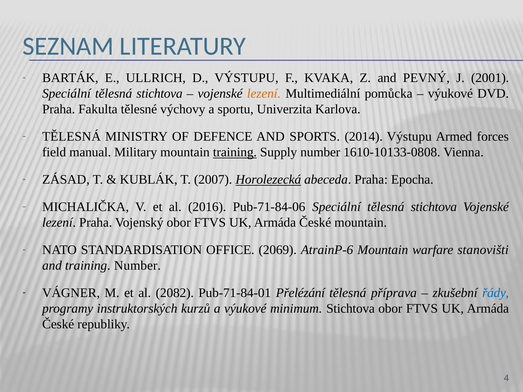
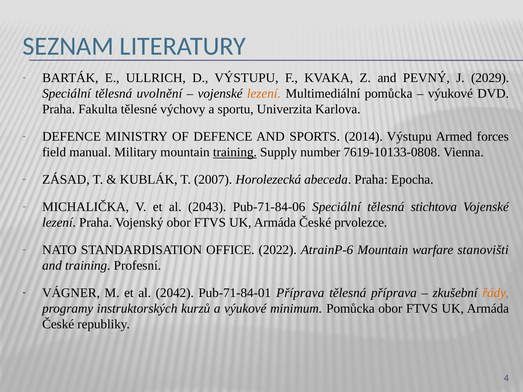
2001: 2001 -> 2029
stichtova at (160, 94): stichtova -> uvolnění
TĚLESNÁ at (72, 137): TĚLESNÁ -> DEFENCE
1610-10133-0808: 1610-10133-0808 -> 7619-10133-0808
Horolezecká underline: present -> none
2016: 2016 -> 2043
České mountain: mountain -> prvolezce
2069: 2069 -> 2022
training Number: Number -> Profesní
2082: 2082 -> 2042
Pub-71-84-01 Přelézání: Přelézání -> Příprava
řády colour: blue -> orange
minimum Stichtova: Stichtova -> Pomůcka
